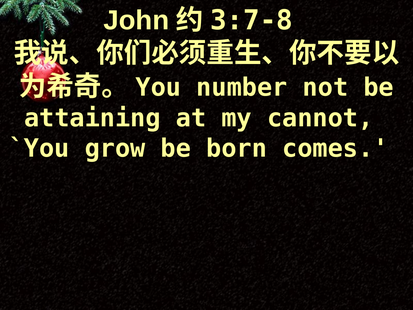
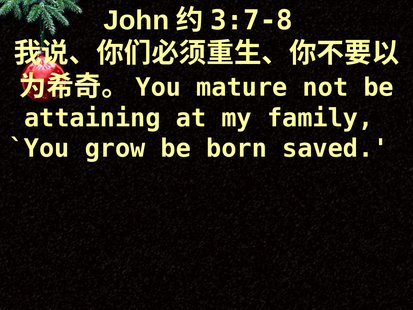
number: number -> mature
cannot: cannot -> family
comes: comes -> saved
